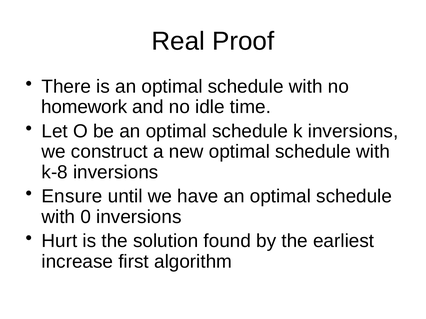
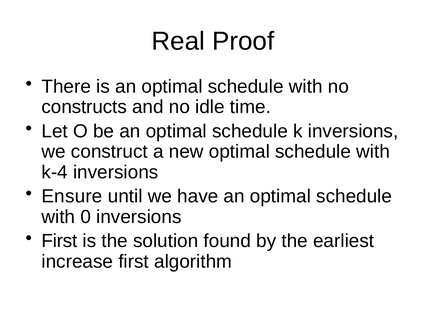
homework: homework -> constructs
k-8: k-8 -> k-4
Hurt at (59, 241): Hurt -> First
